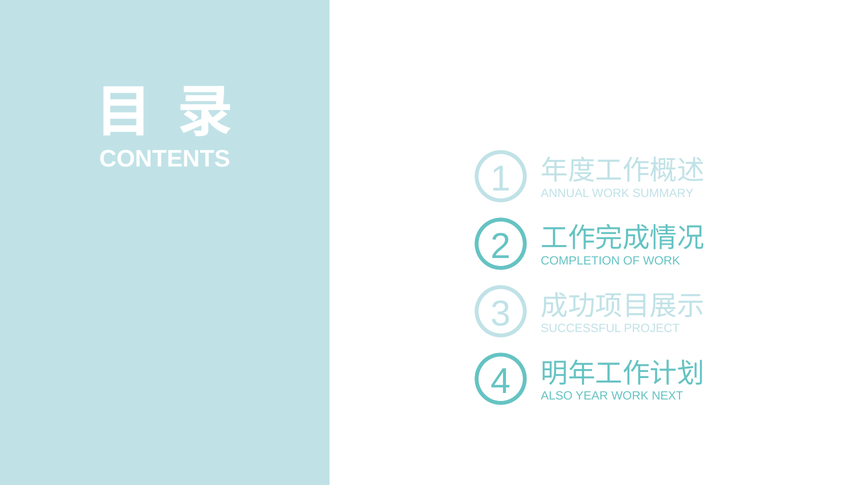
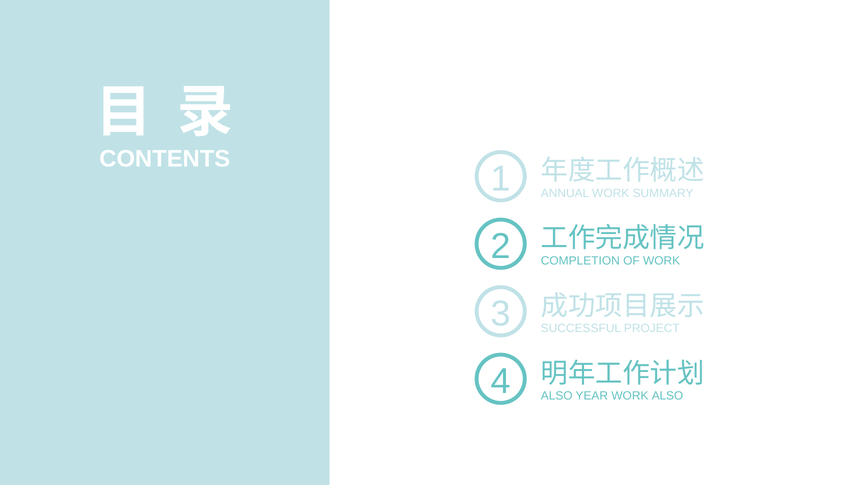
WORK NEXT: NEXT -> ALSO
